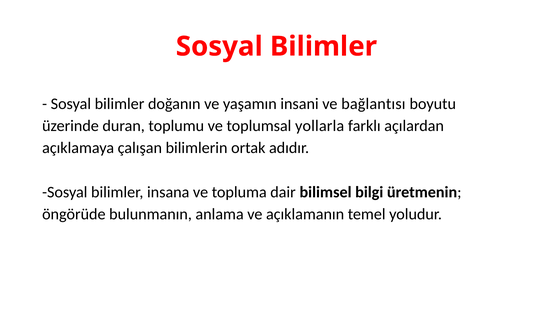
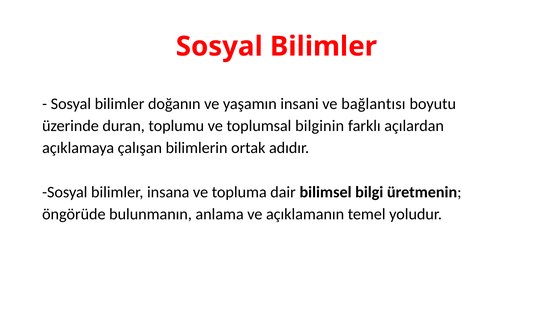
yollarla: yollarla -> bilginin
